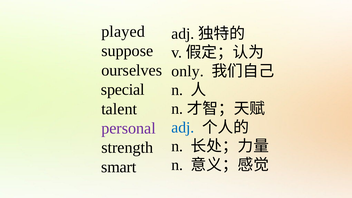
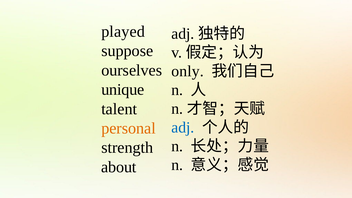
special: special -> unique
personal colour: purple -> orange
smart: smart -> about
